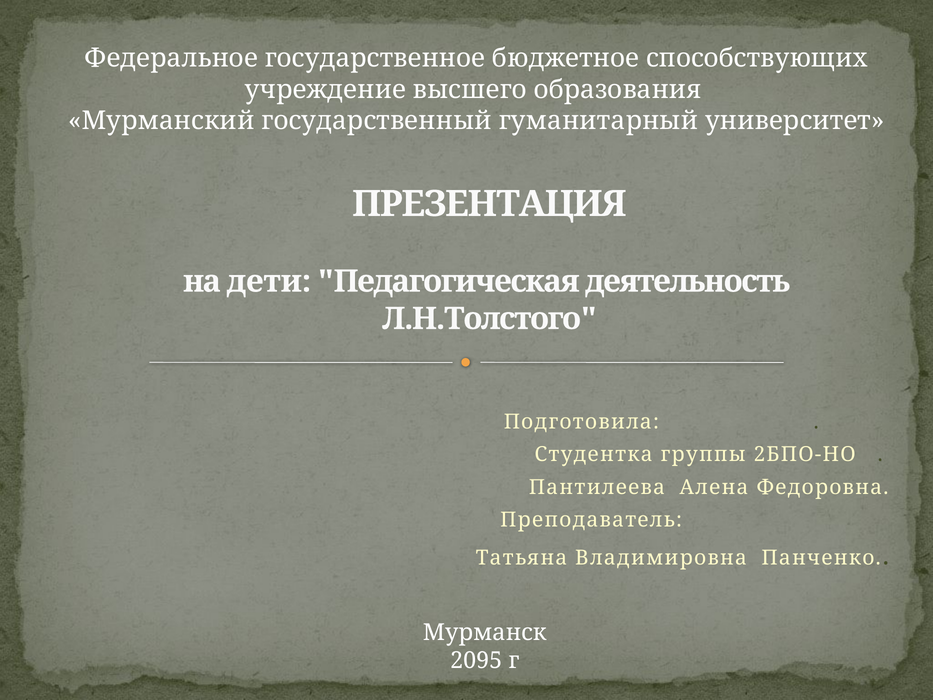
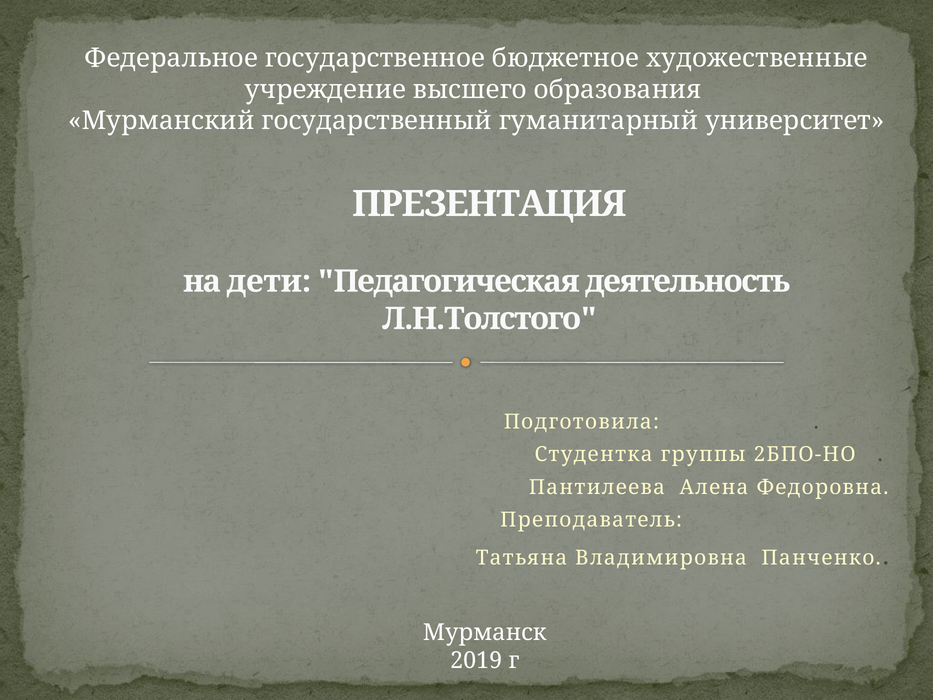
способствующих: способствующих -> художественные
2095: 2095 -> 2019
